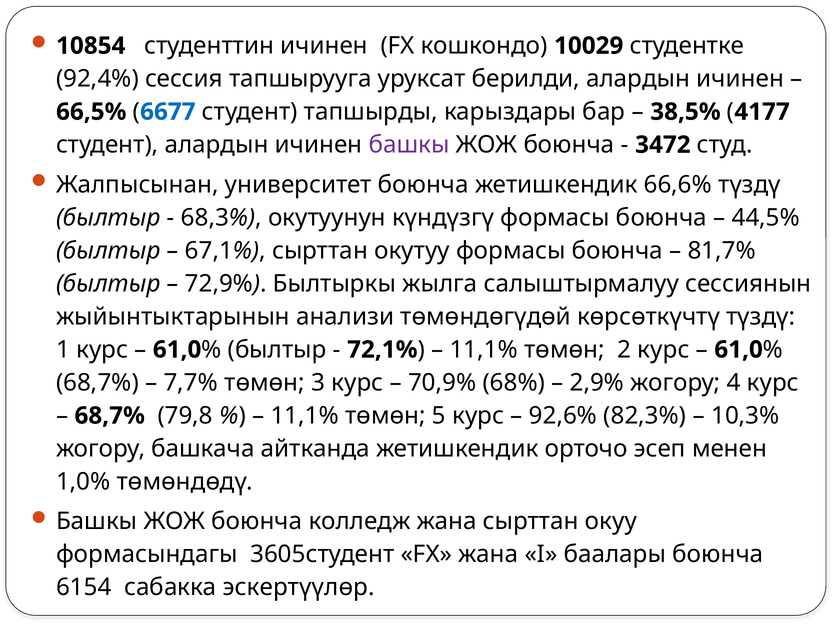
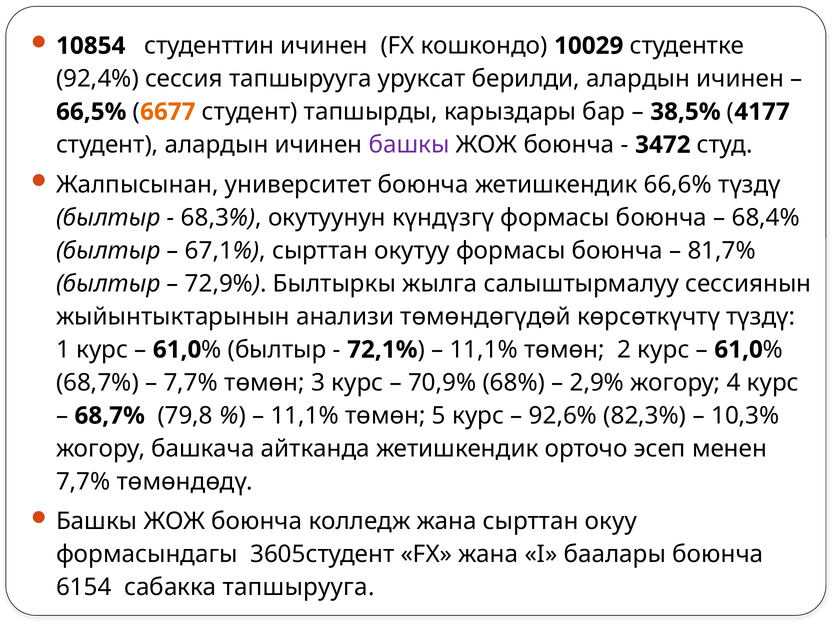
6677 colour: blue -> orange
44,5%: 44,5% -> 68,4%
1,0% at (83, 482): 1,0% -> 7,7%
сабакка эскертүүлөр: эскертүүлөр -> тапшырууга
